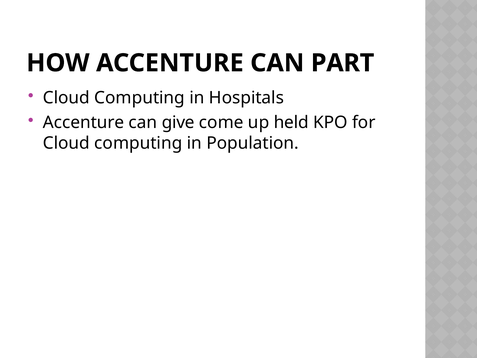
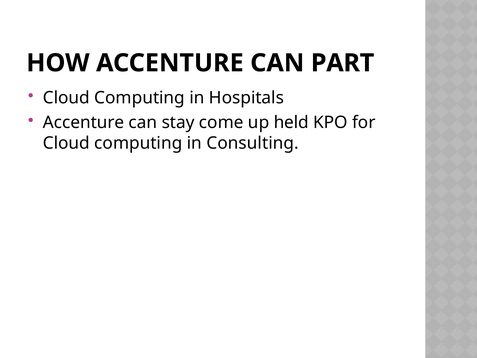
give: give -> stay
Population: Population -> Consulting
